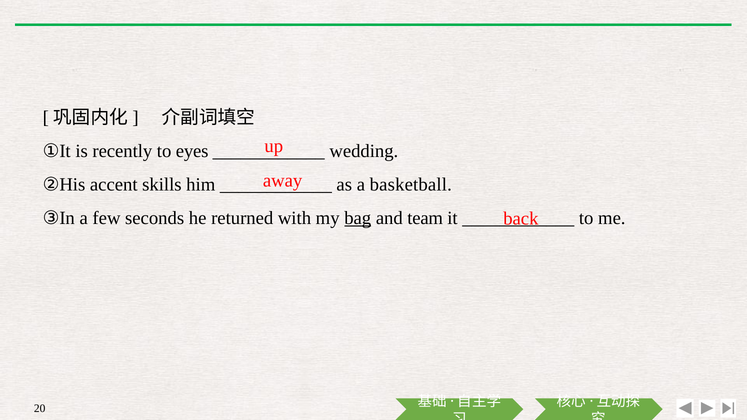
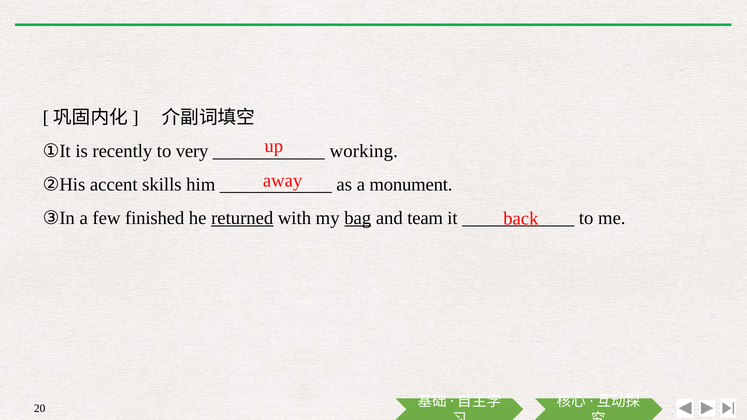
eyes: eyes -> very
wedding: wedding -> working
basketball: basketball -> monument
seconds: seconds -> finished
returned underline: none -> present
